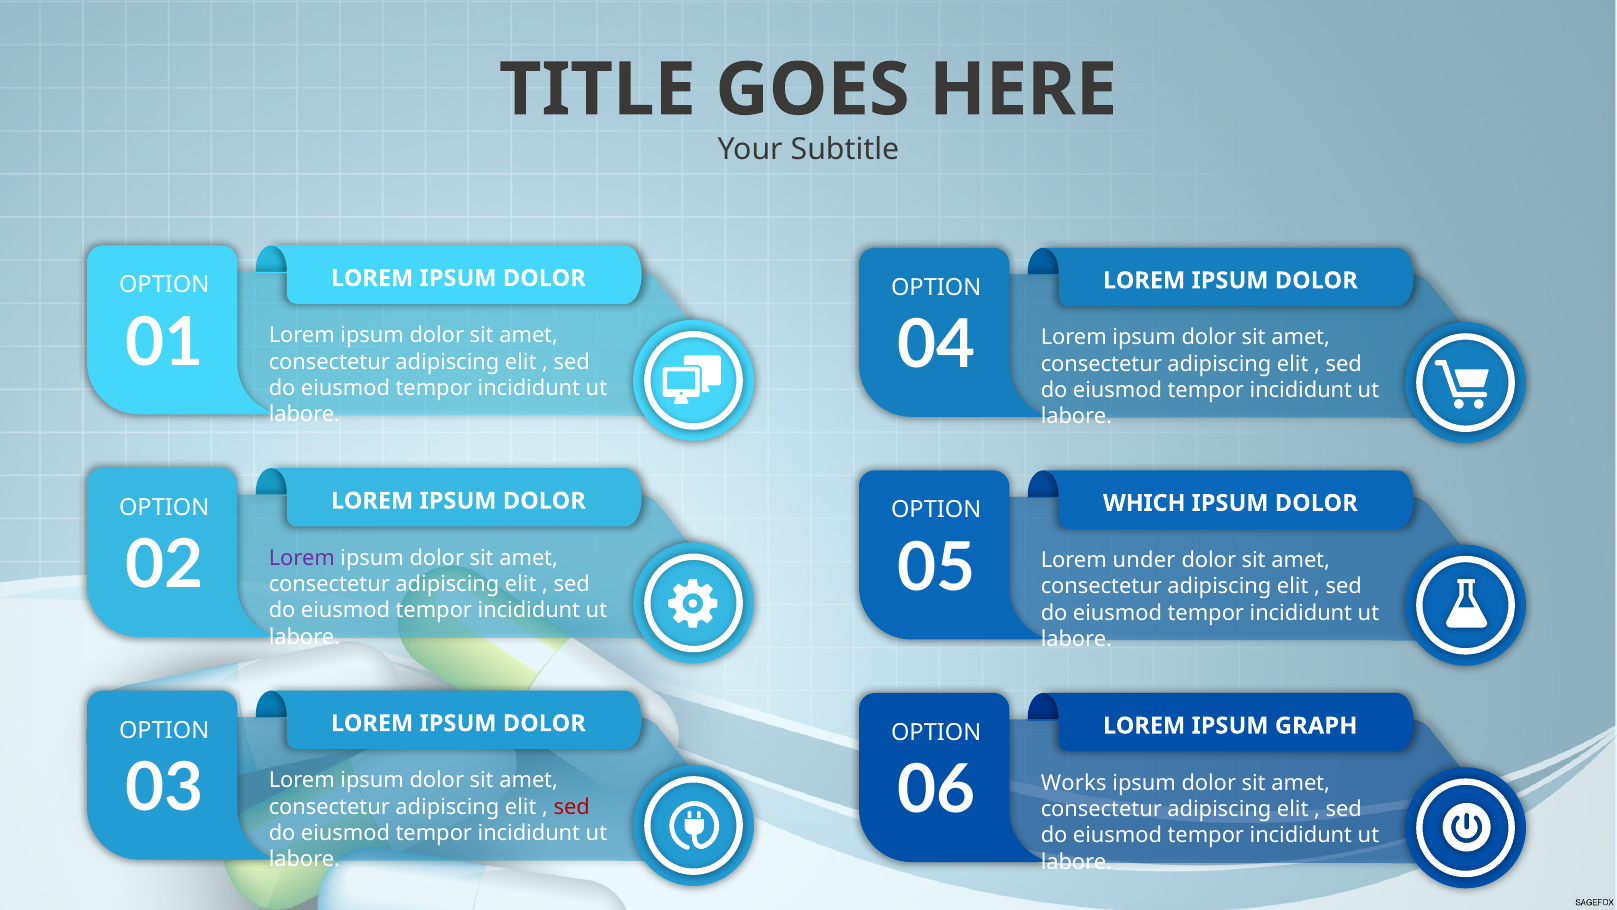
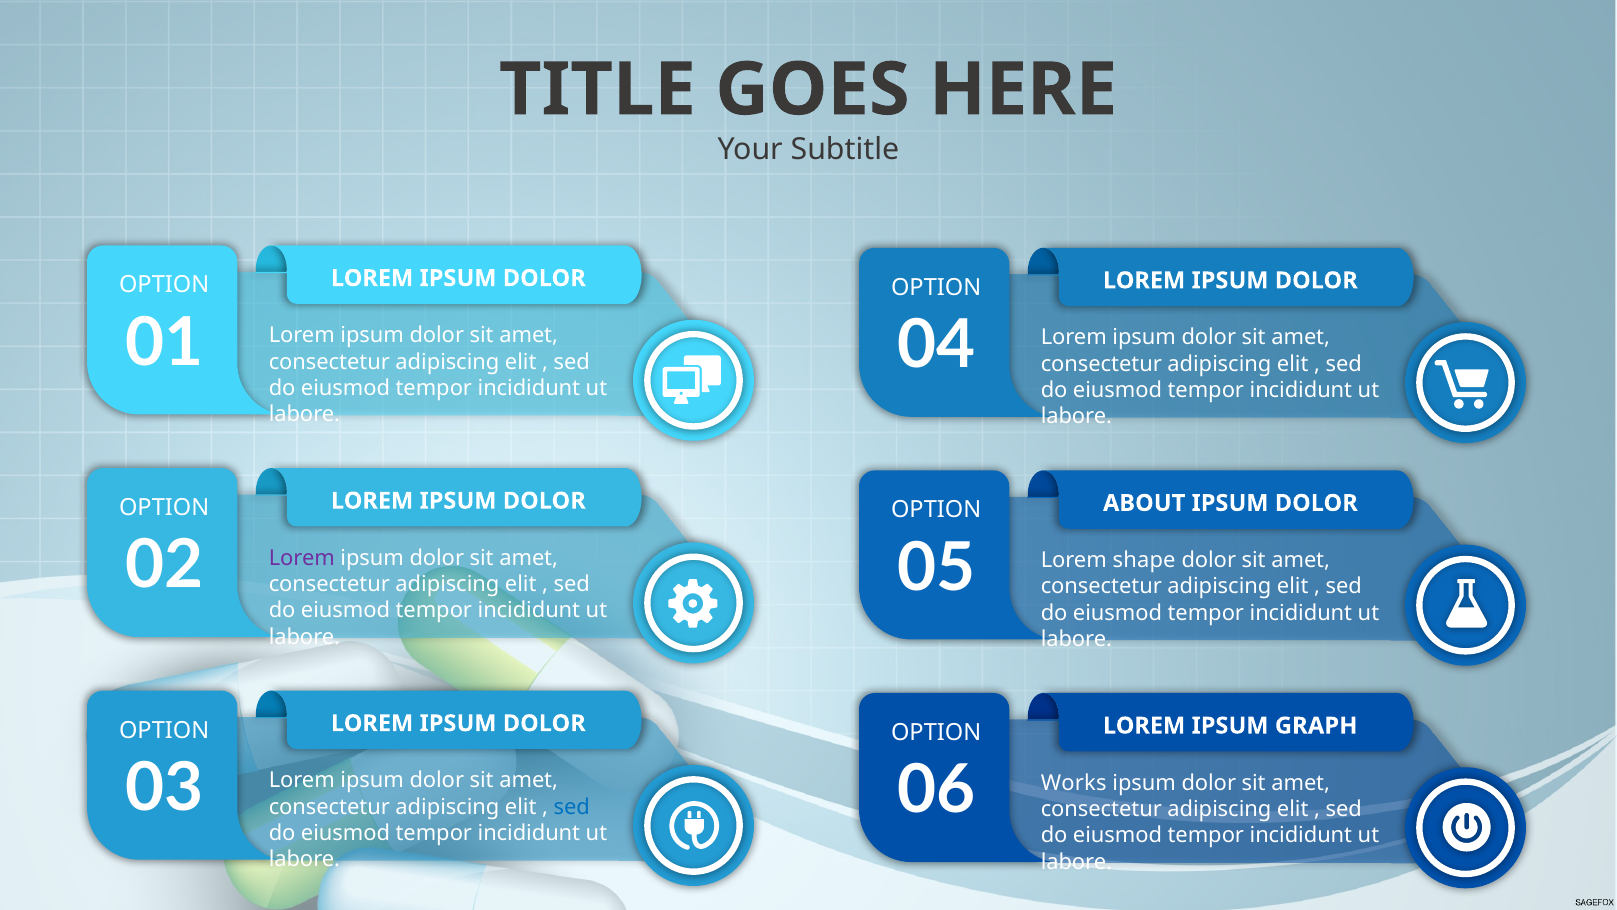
WHICH: WHICH -> ABOUT
under: under -> shape
sed at (572, 807) colour: red -> blue
